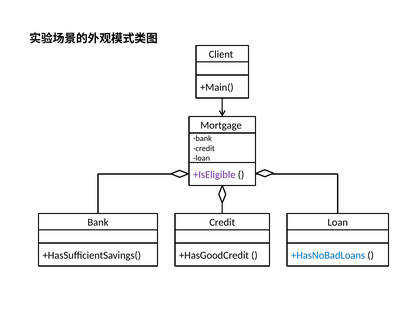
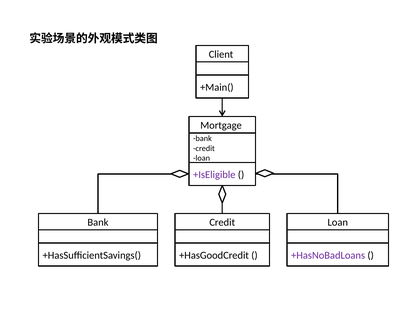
+HasNoBadLoans colour: blue -> purple
